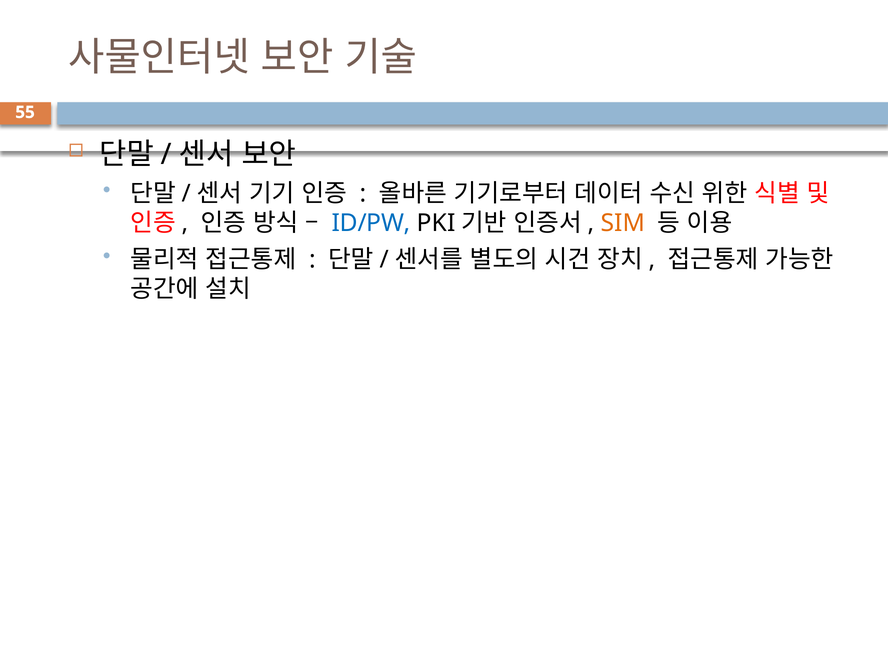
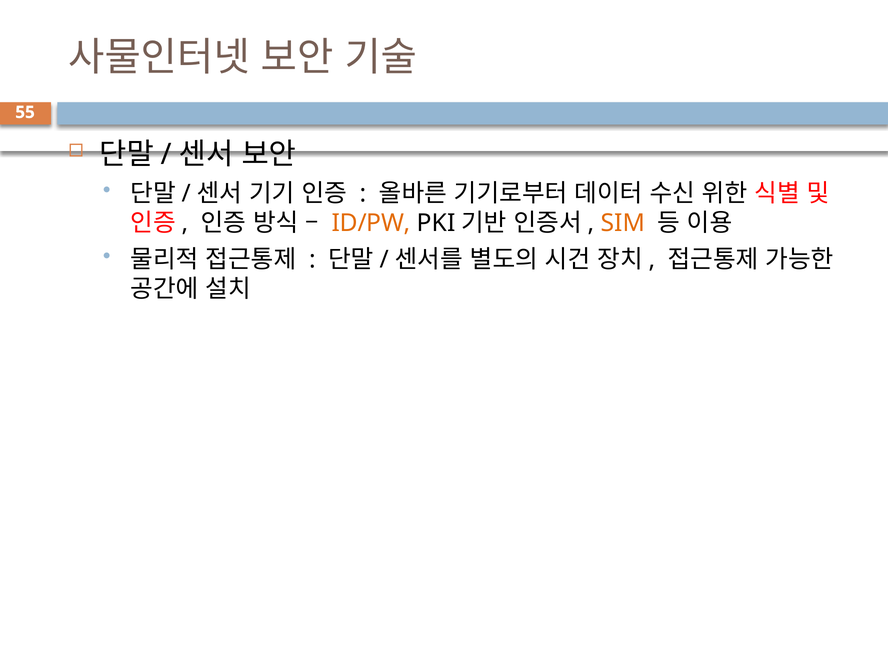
ID/PW colour: blue -> orange
